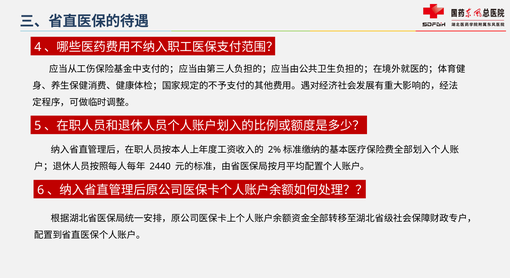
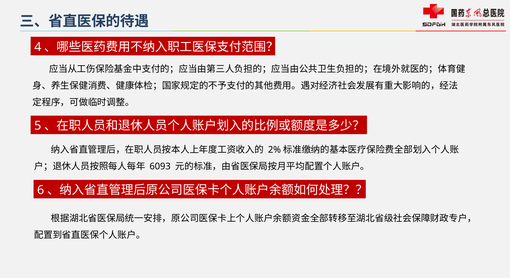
2440: 2440 -> 6093
